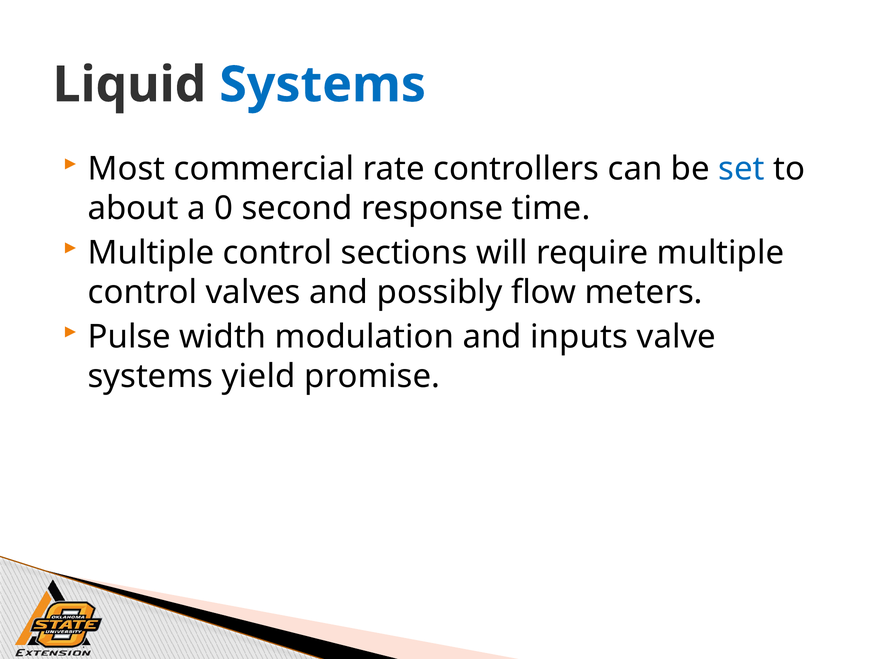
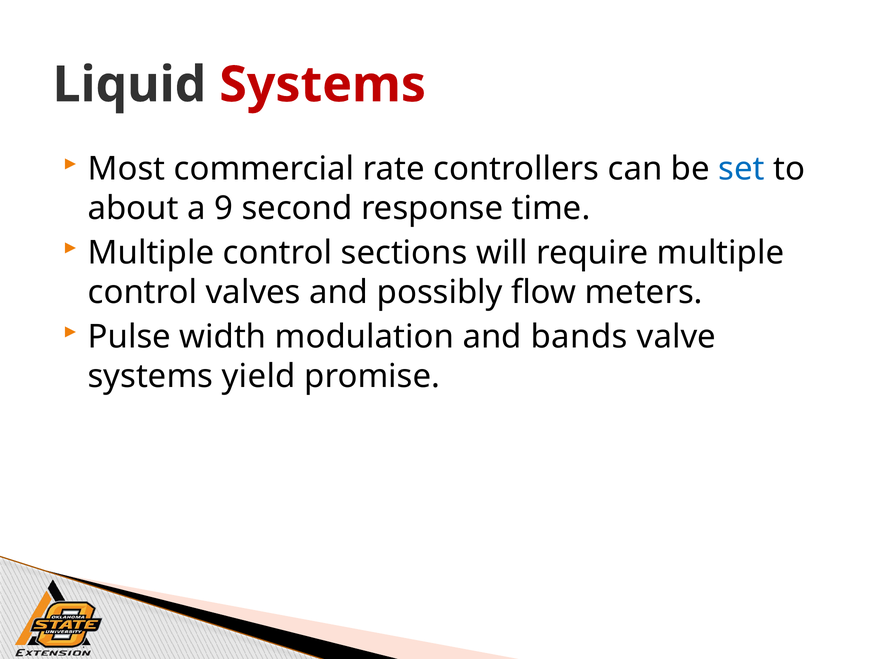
Systems at (323, 85) colour: blue -> red
0: 0 -> 9
inputs: inputs -> bands
